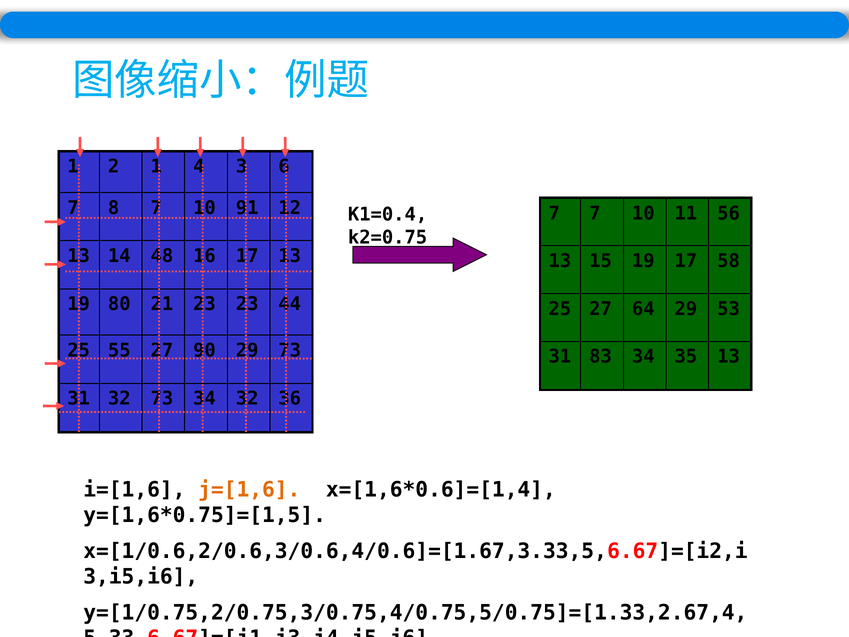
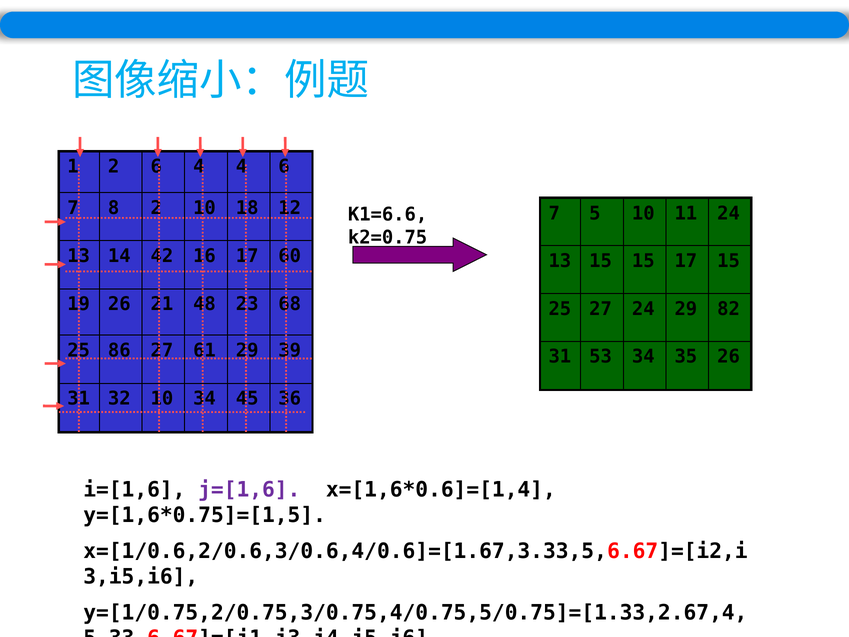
2 1: 1 -> 6
4 3: 3 -> 4
8 7: 7 -> 2
91: 91 -> 18
7 7: 7 -> 5
11 56: 56 -> 24
K1=0.4: K1=0.4 -> K1=6.6
48: 48 -> 42
17 13: 13 -> 60
15 19: 19 -> 15
17 58: 58 -> 15
19 80: 80 -> 26
21 23: 23 -> 48
44: 44 -> 68
27 64: 64 -> 24
53: 53 -> 82
55: 55 -> 86
90: 90 -> 61
29 73: 73 -> 39
83: 83 -> 53
35 13: 13 -> 26
32 73: 73 -> 10
34 32: 32 -> 45
j=[1,6 colour: orange -> purple
